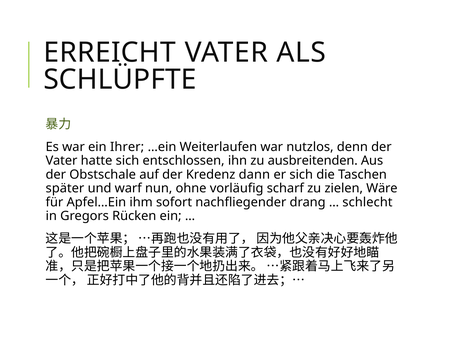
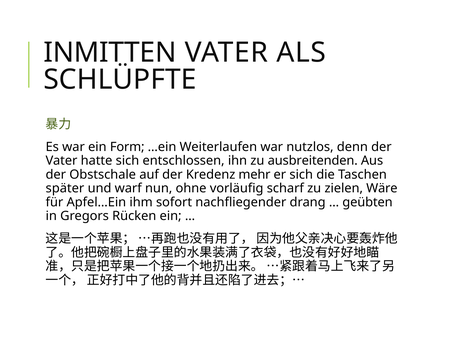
ERREICHT: ERREICHT -> INMITTEN
Ihrer: Ihrer -> Form
dann: dann -> mehr
schlecht: schlecht -> geübten
